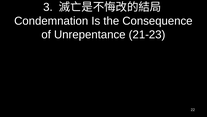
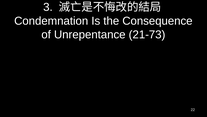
21-23: 21-23 -> 21-73
